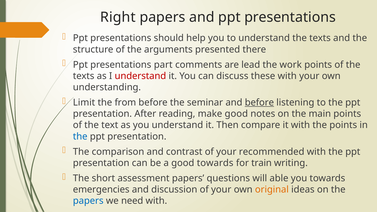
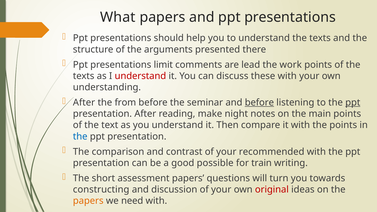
Right: Right -> What
part: part -> limit
Limit at (84, 103): Limit -> After
ppt at (353, 103) underline: none -> present
make good: good -> night
good towards: towards -> possible
able: able -> turn
emergencies: emergencies -> constructing
original colour: orange -> red
papers at (88, 201) colour: blue -> orange
